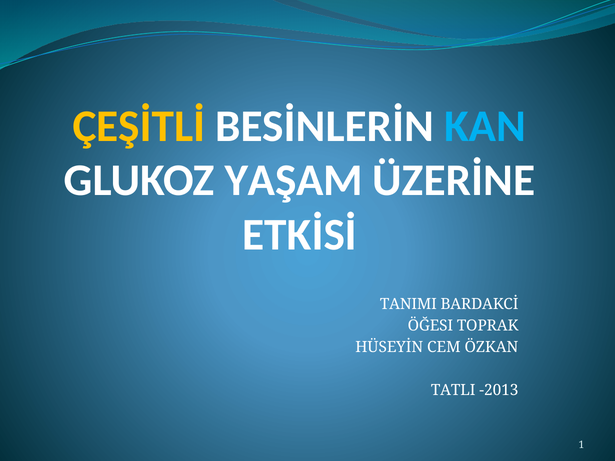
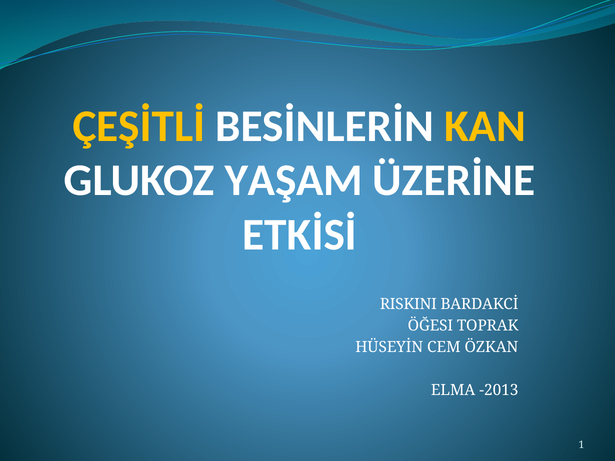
KAN colour: light blue -> yellow
TANIMI: TANIMI -> RISKINI
TATLI: TATLI -> ELMA
